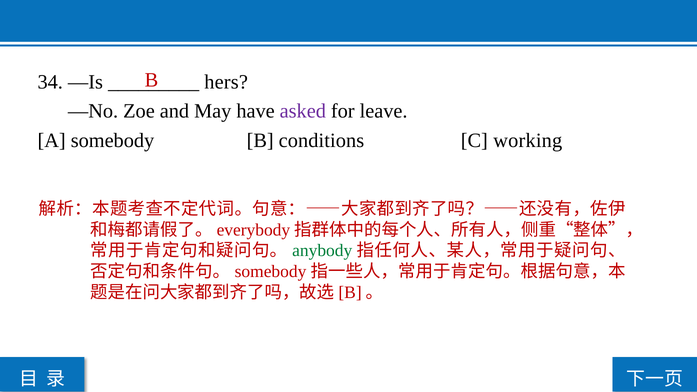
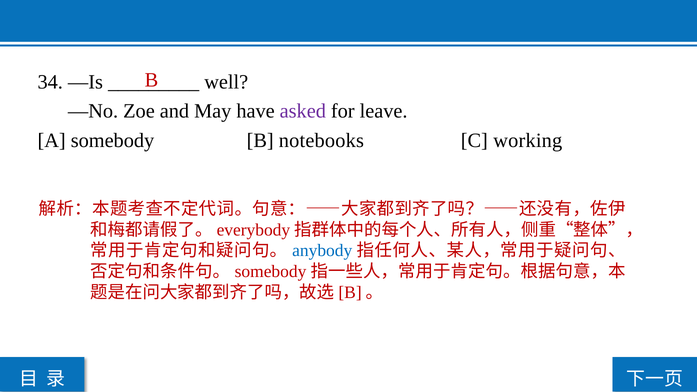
hers: hers -> well
conditions: conditions -> notebooks
anybody colour: green -> blue
